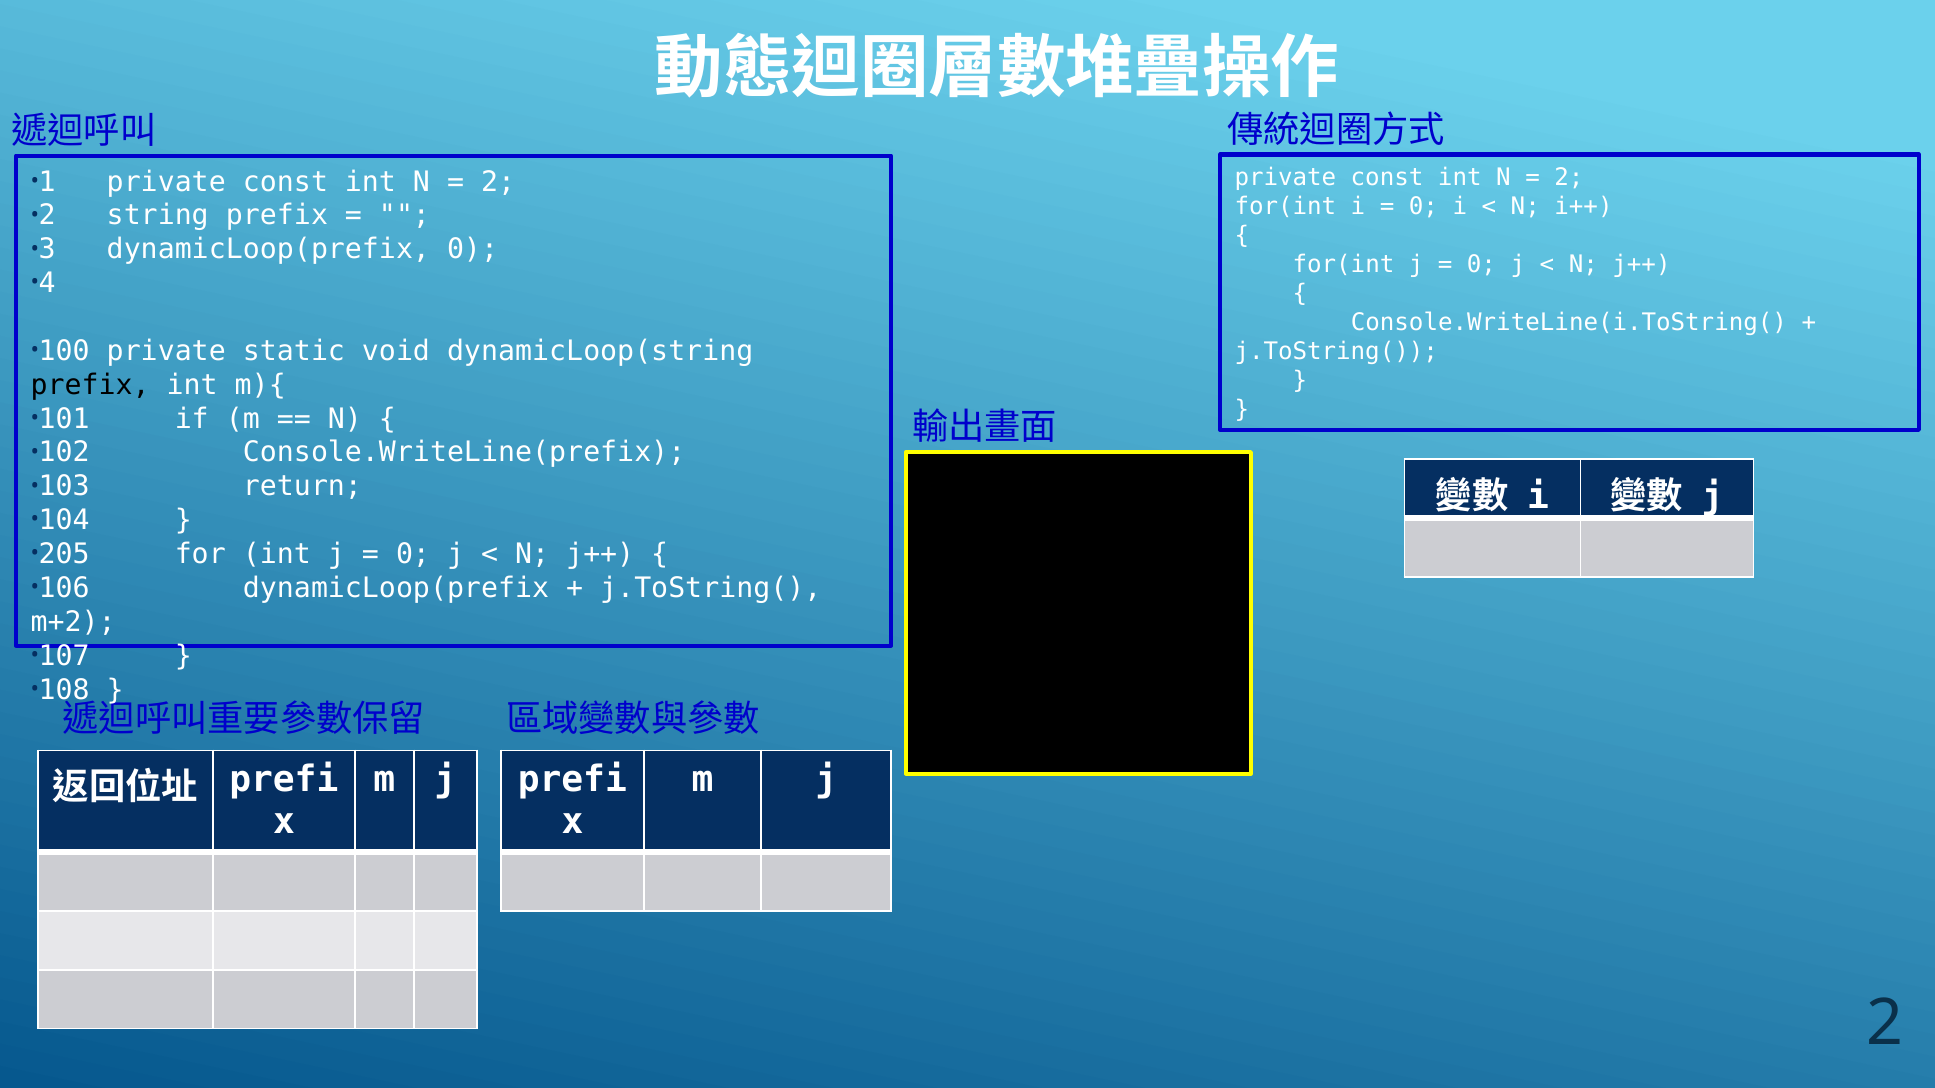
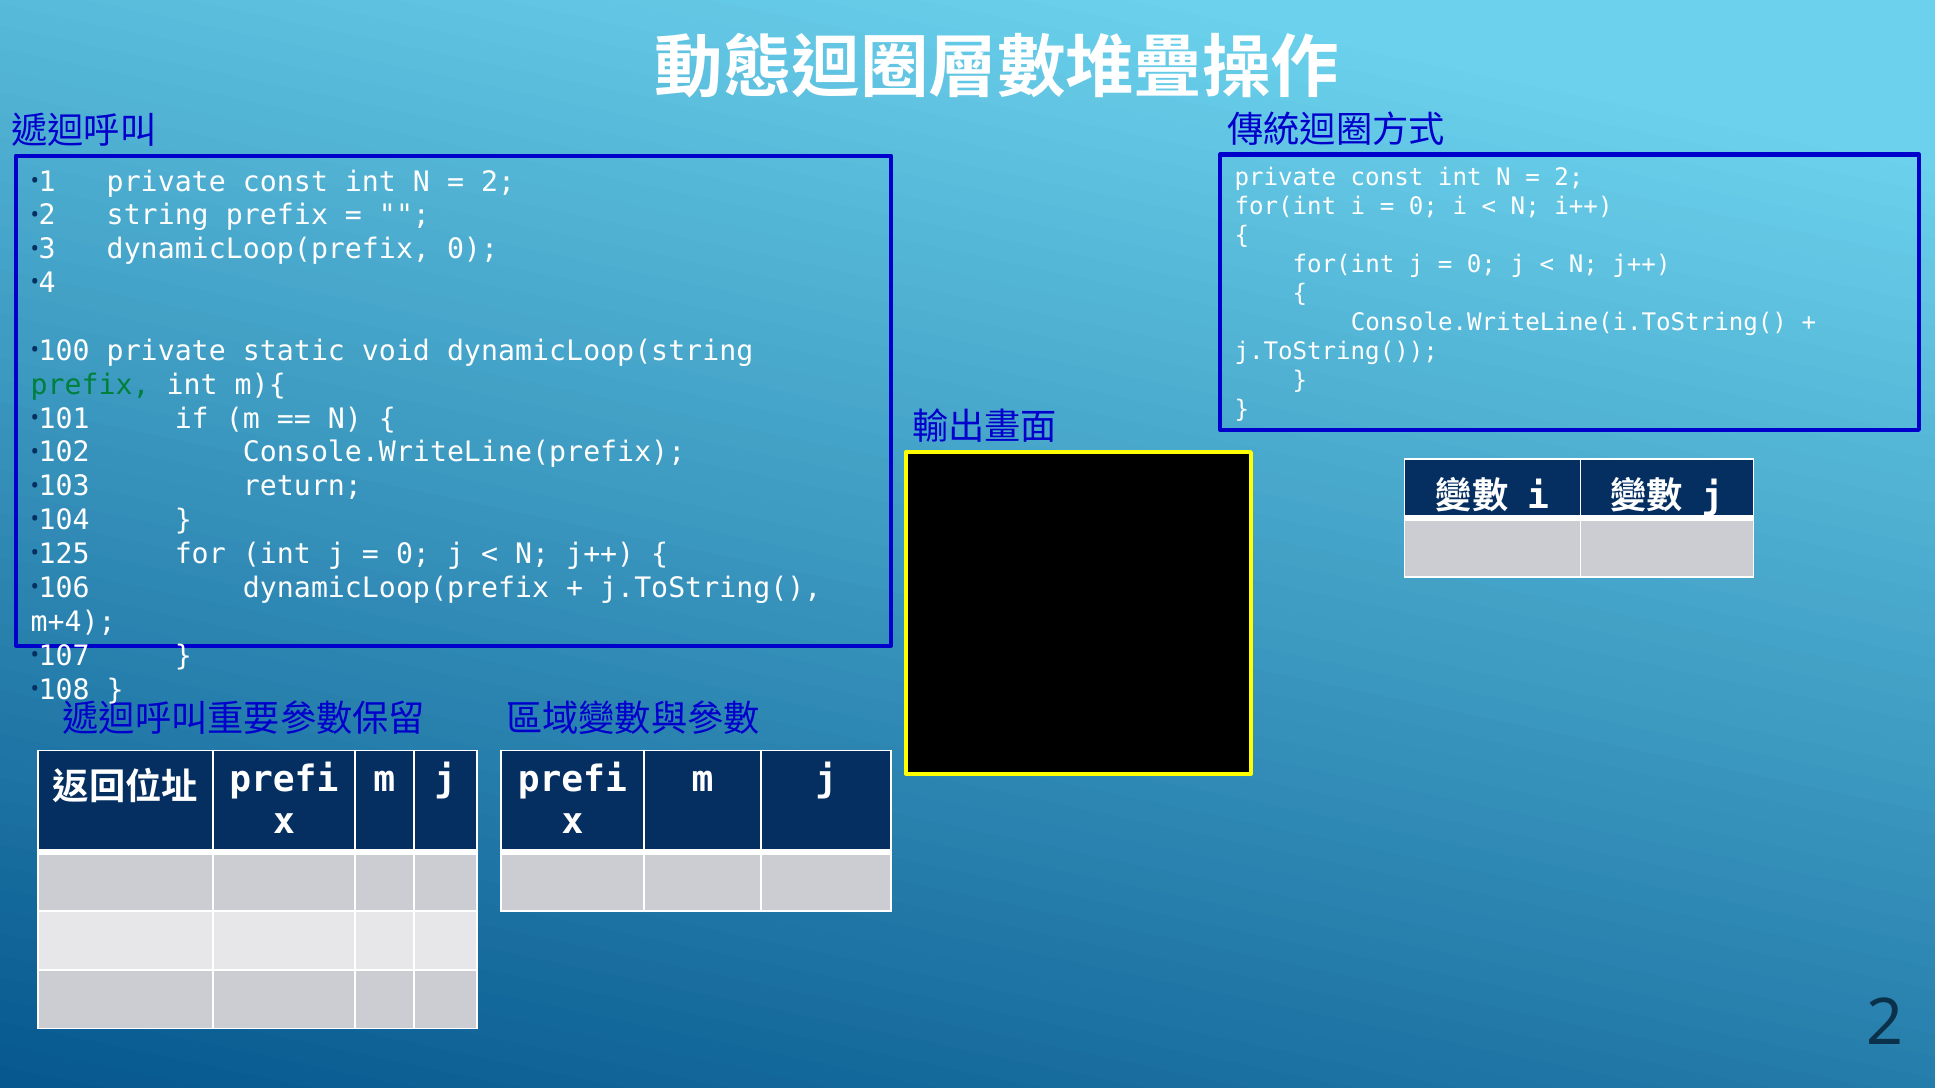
prefix at (90, 385) colour: black -> green
205: 205 -> 125
m+2: m+2 -> m+4
